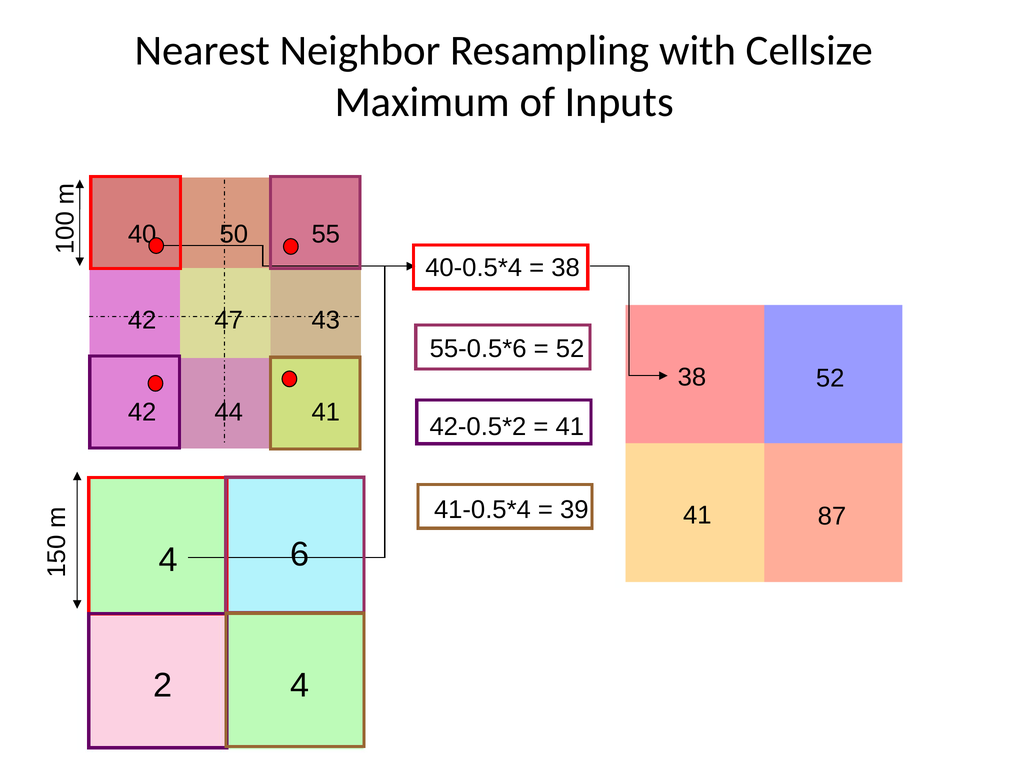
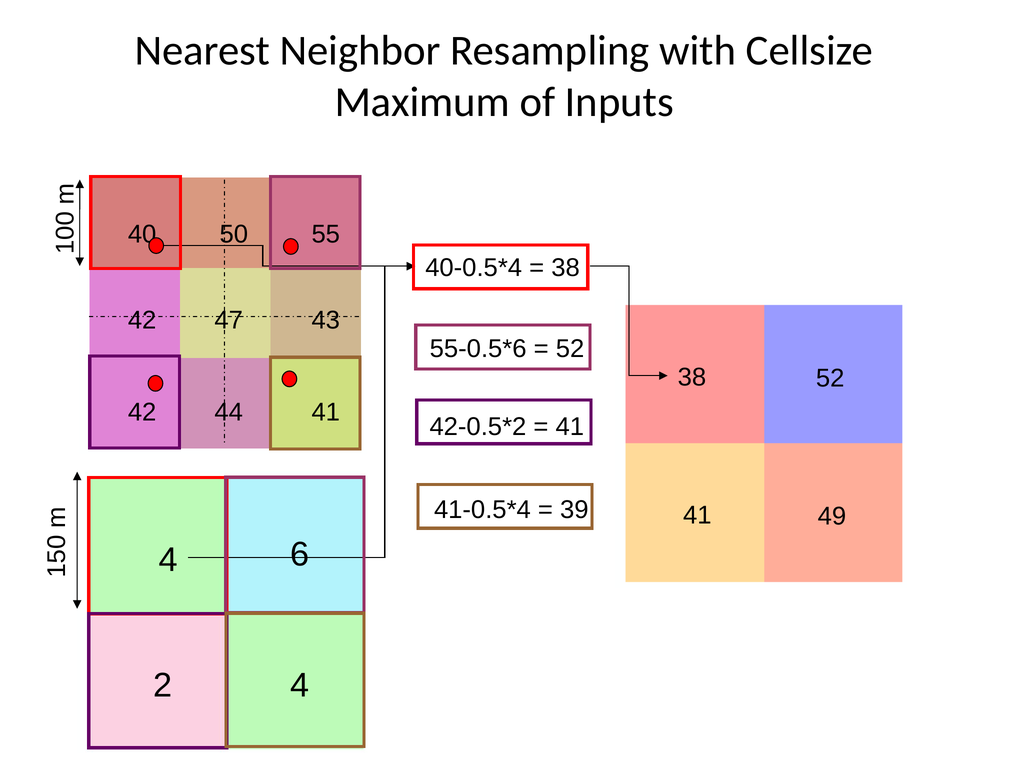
87: 87 -> 49
